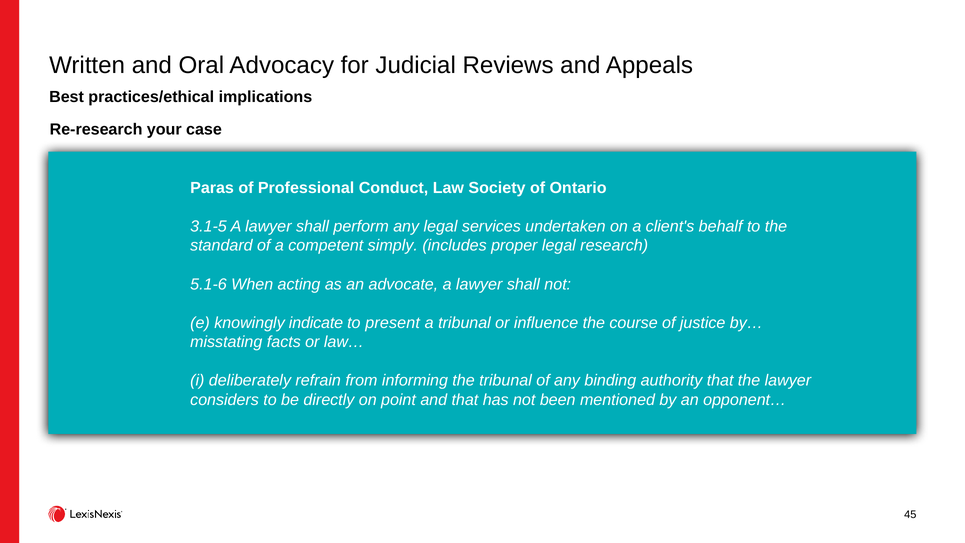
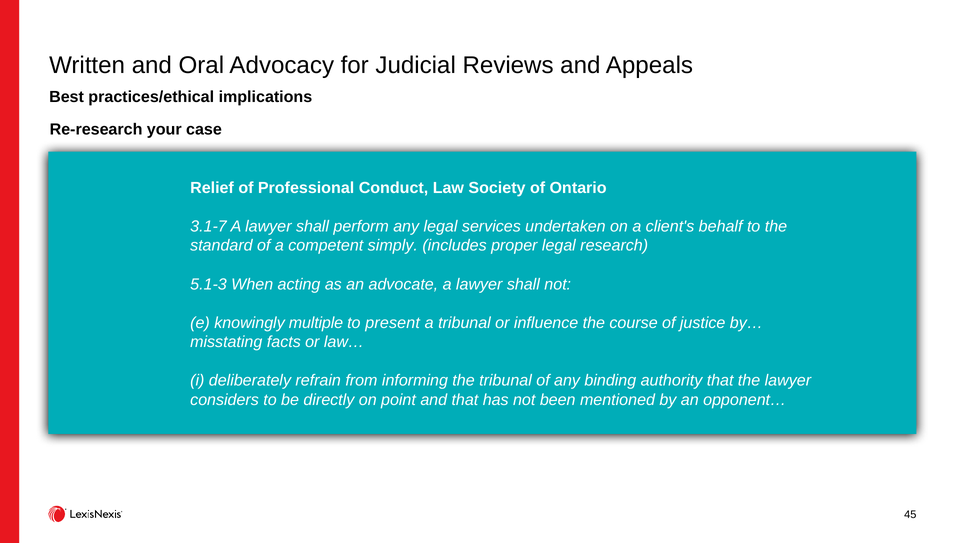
Paras: Paras -> Relief
3.1-5: 3.1-5 -> 3.1-7
5.1-6: 5.1-6 -> 5.1-3
indicate: indicate -> multiple
